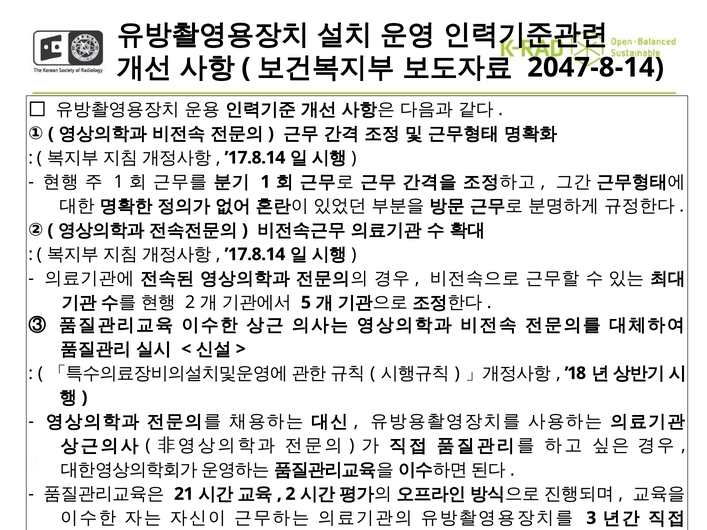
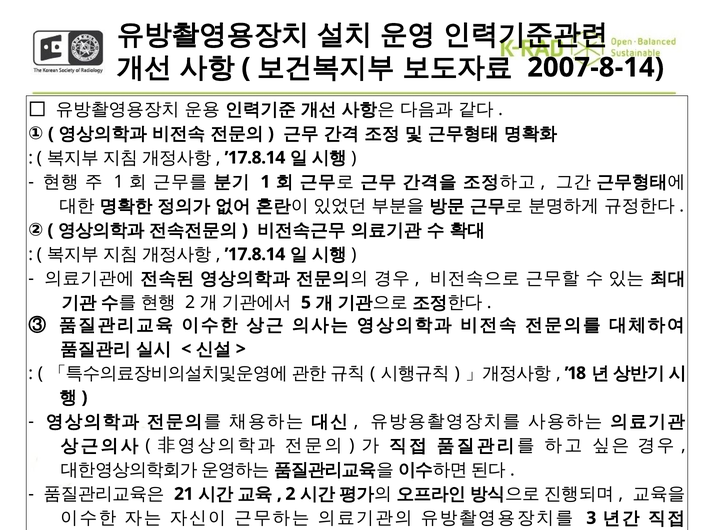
2047-8-14: 2047-8-14 -> 2007-8-14
